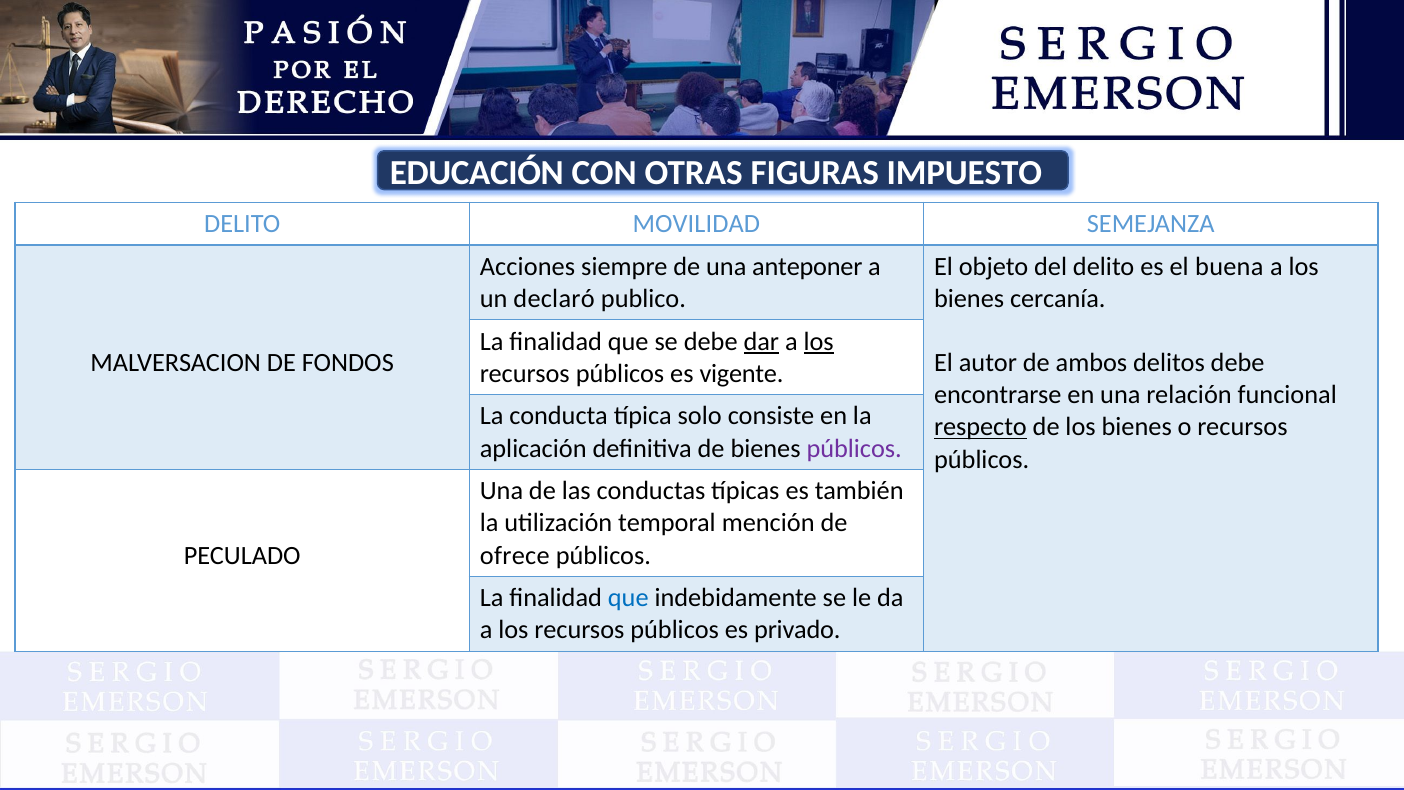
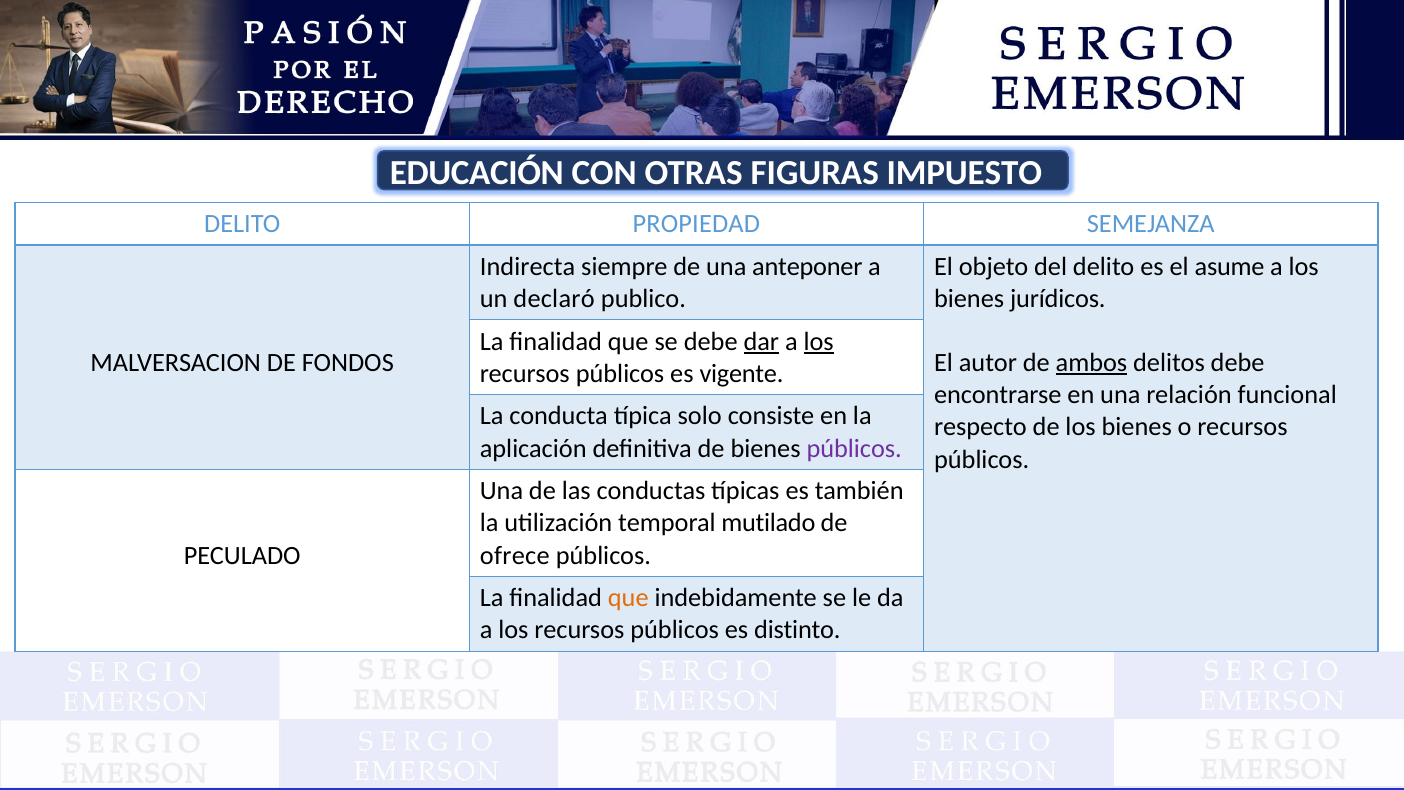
MOVILIDAD: MOVILIDAD -> PROPIEDAD
Acciones: Acciones -> Indirecta
buena: buena -> asume
cercanía: cercanía -> jurídicos
ambos underline: none -> present
respecto underline: present -> none
mención: mención -> mutilado
que at (628, 598) colour: blue -> orange
privado: privado -> distinto
